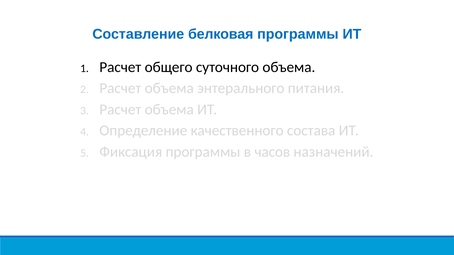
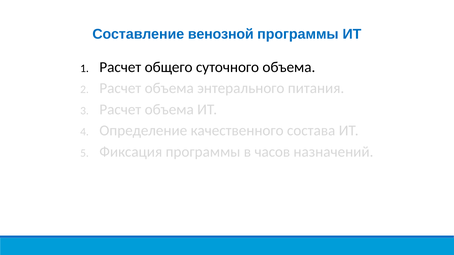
белковая: белковая -> венозной
